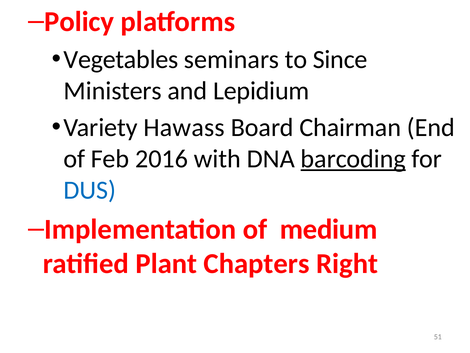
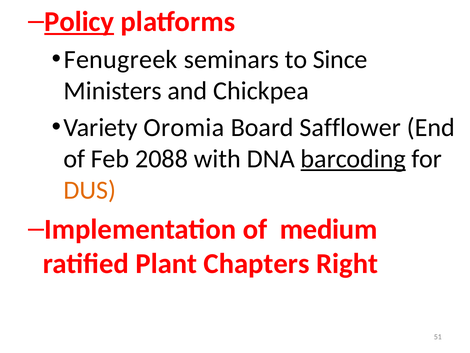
Policy underline: none -> present
Vegetables: Vegetables -> Fenugreek
Lepidium: Lepidium -> Chickpea
Hawass: Hawass -> Oromia
Chairman: Chairman -> Safflower
2016: 2016 -> 2088
DUS colour: blue -> orange
